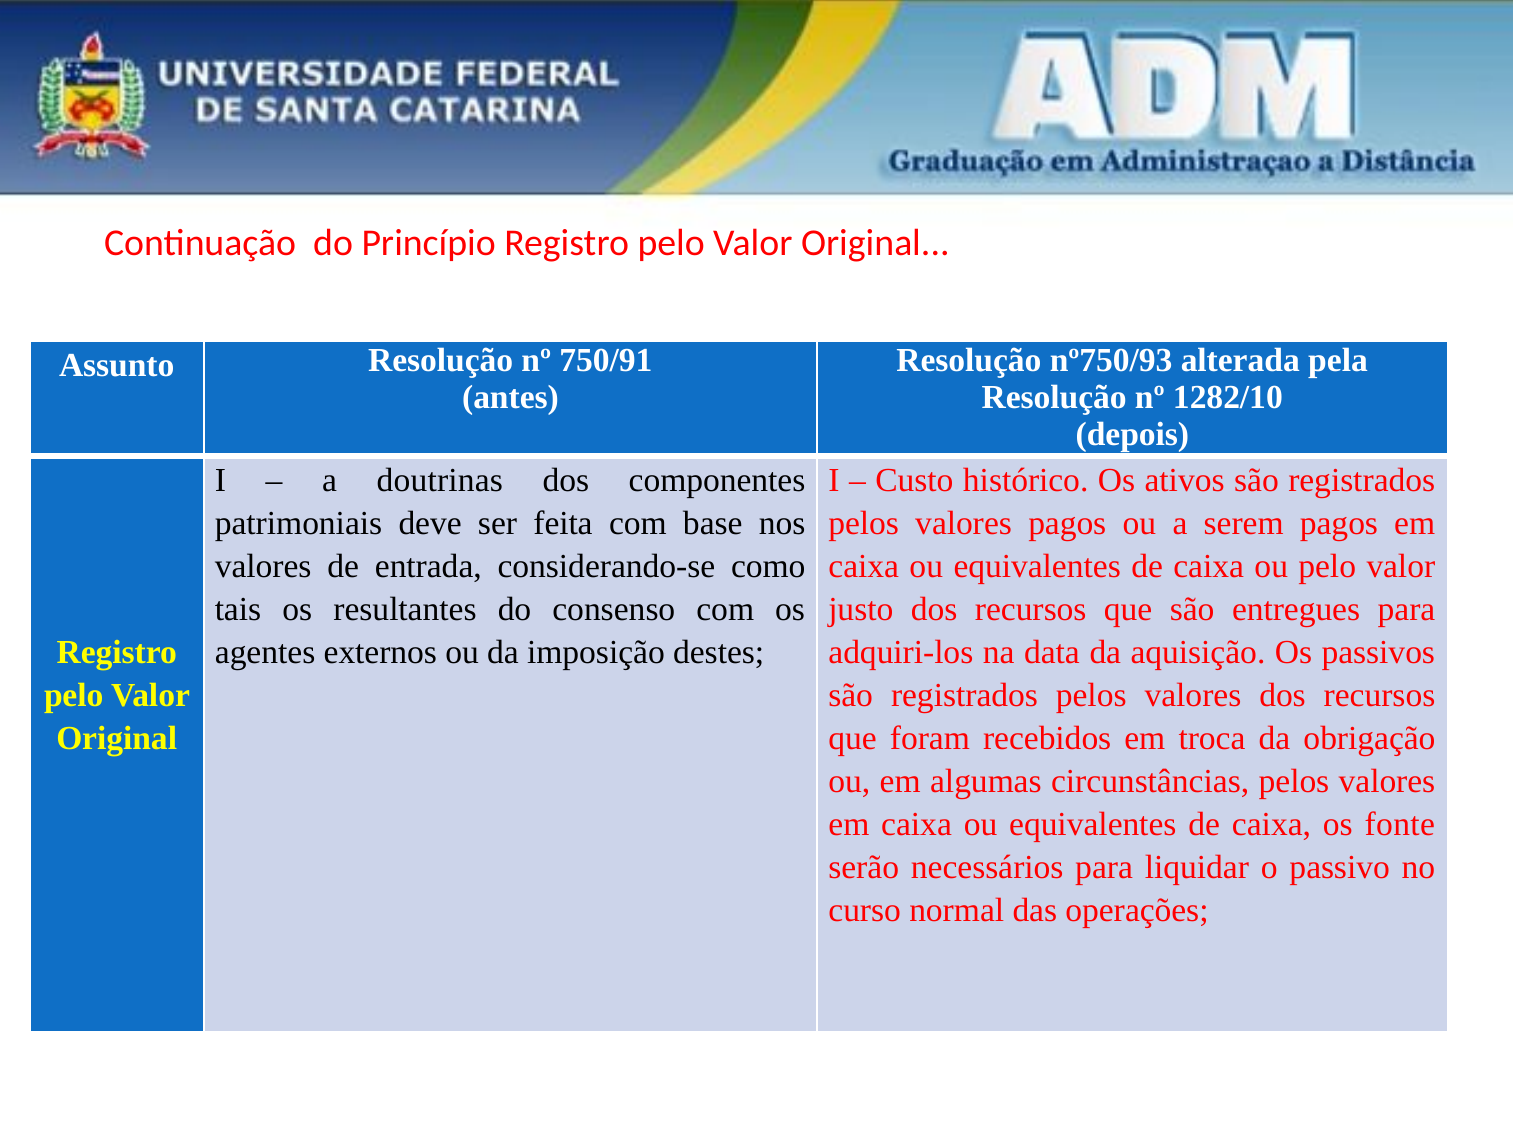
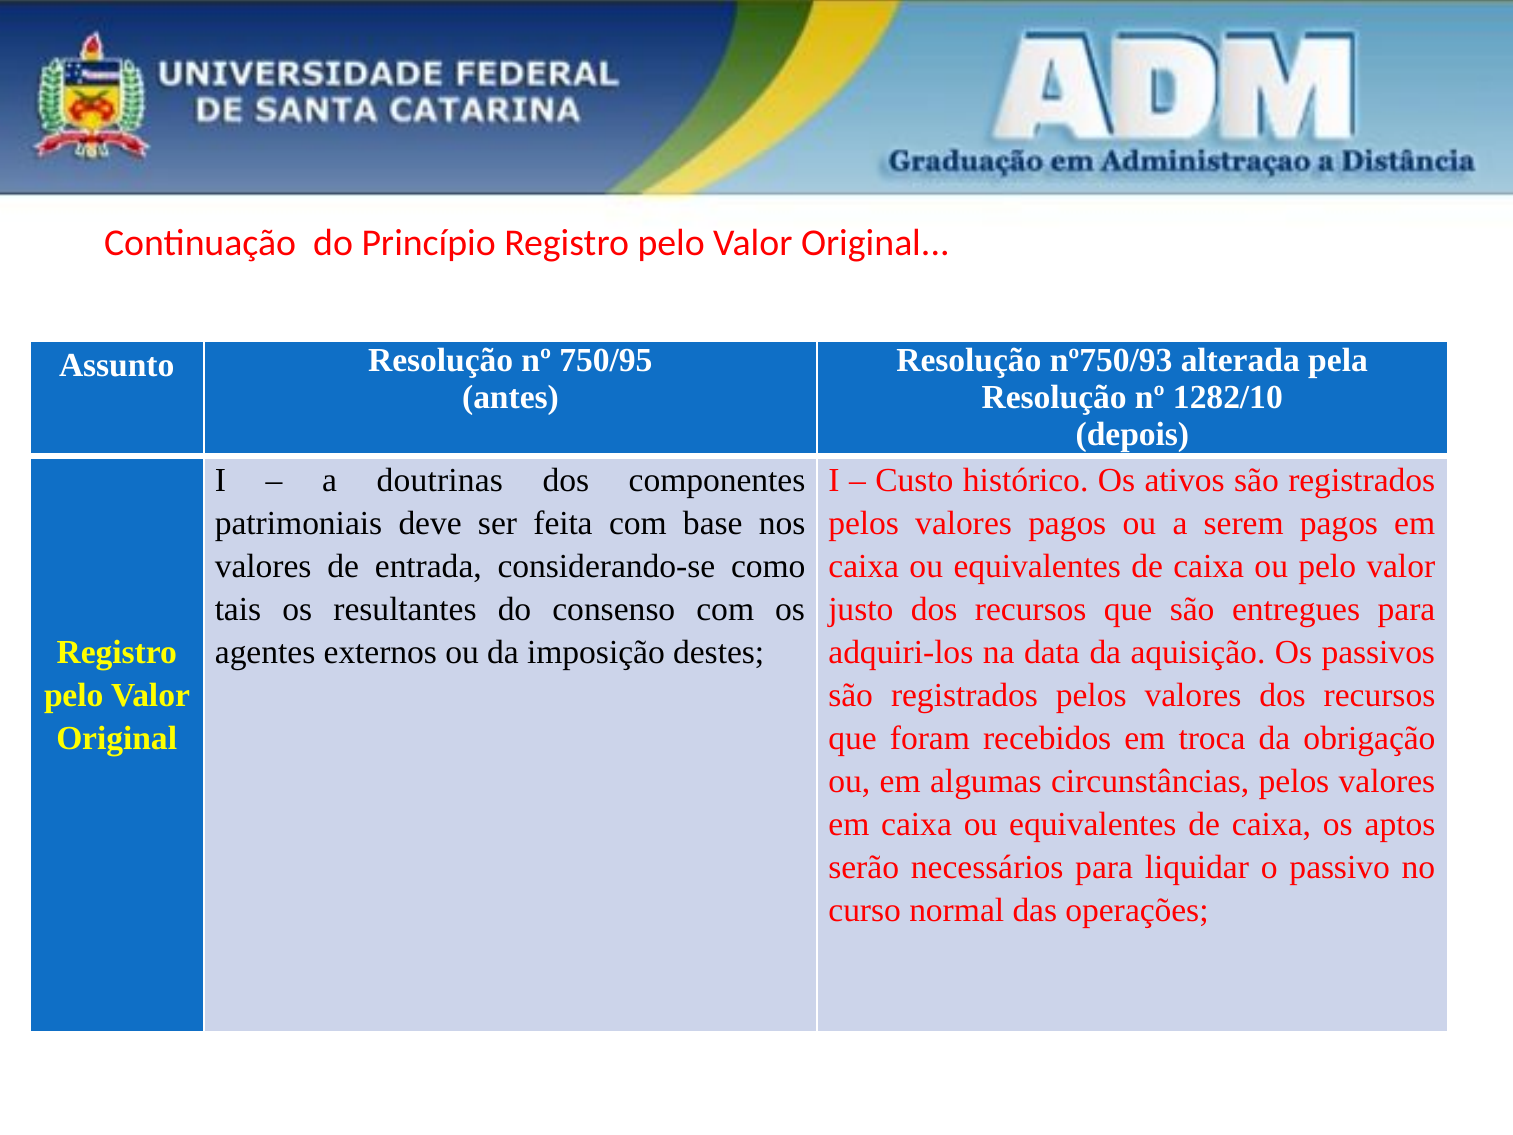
750/91: 750/91 -> 750/95
fonte: fonte -> aptos
